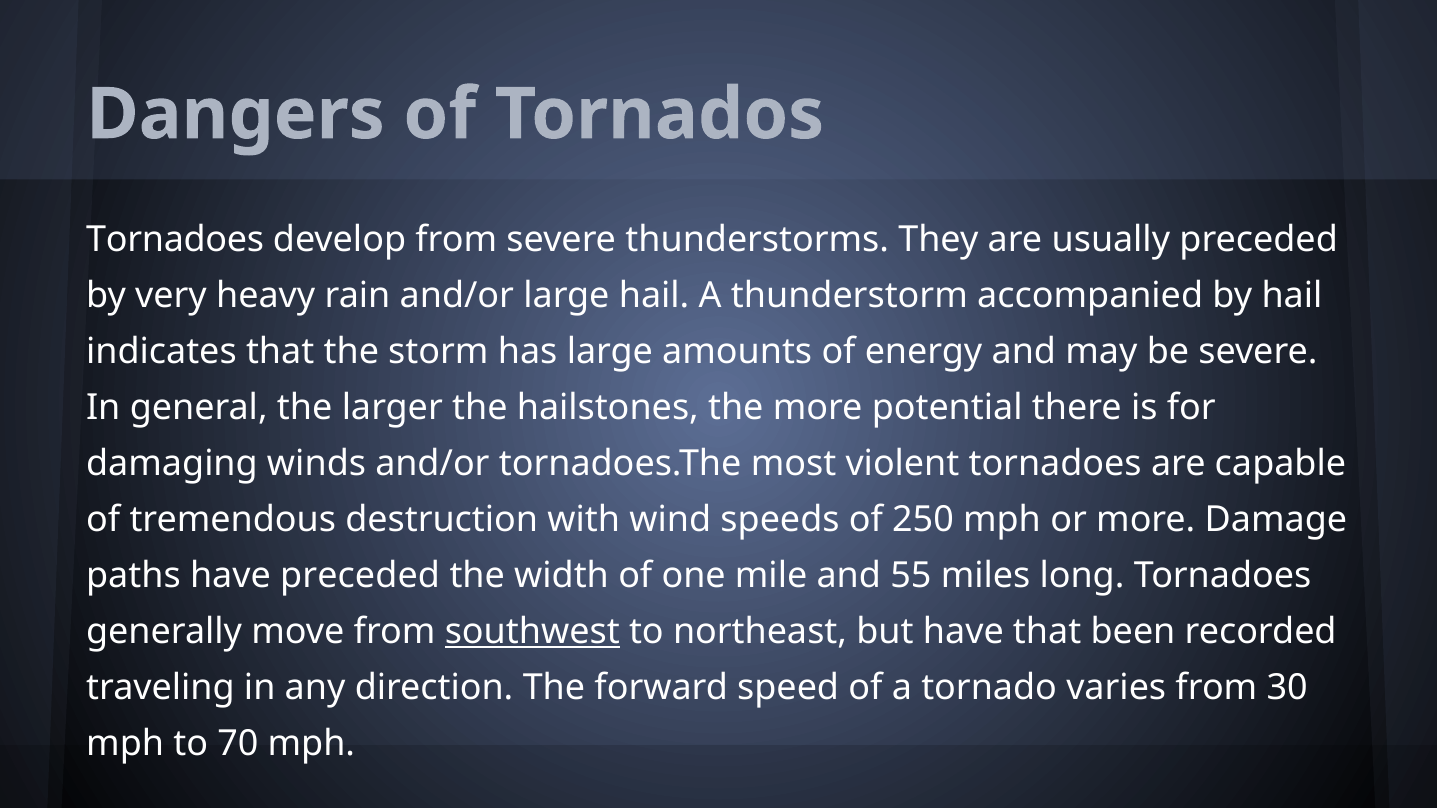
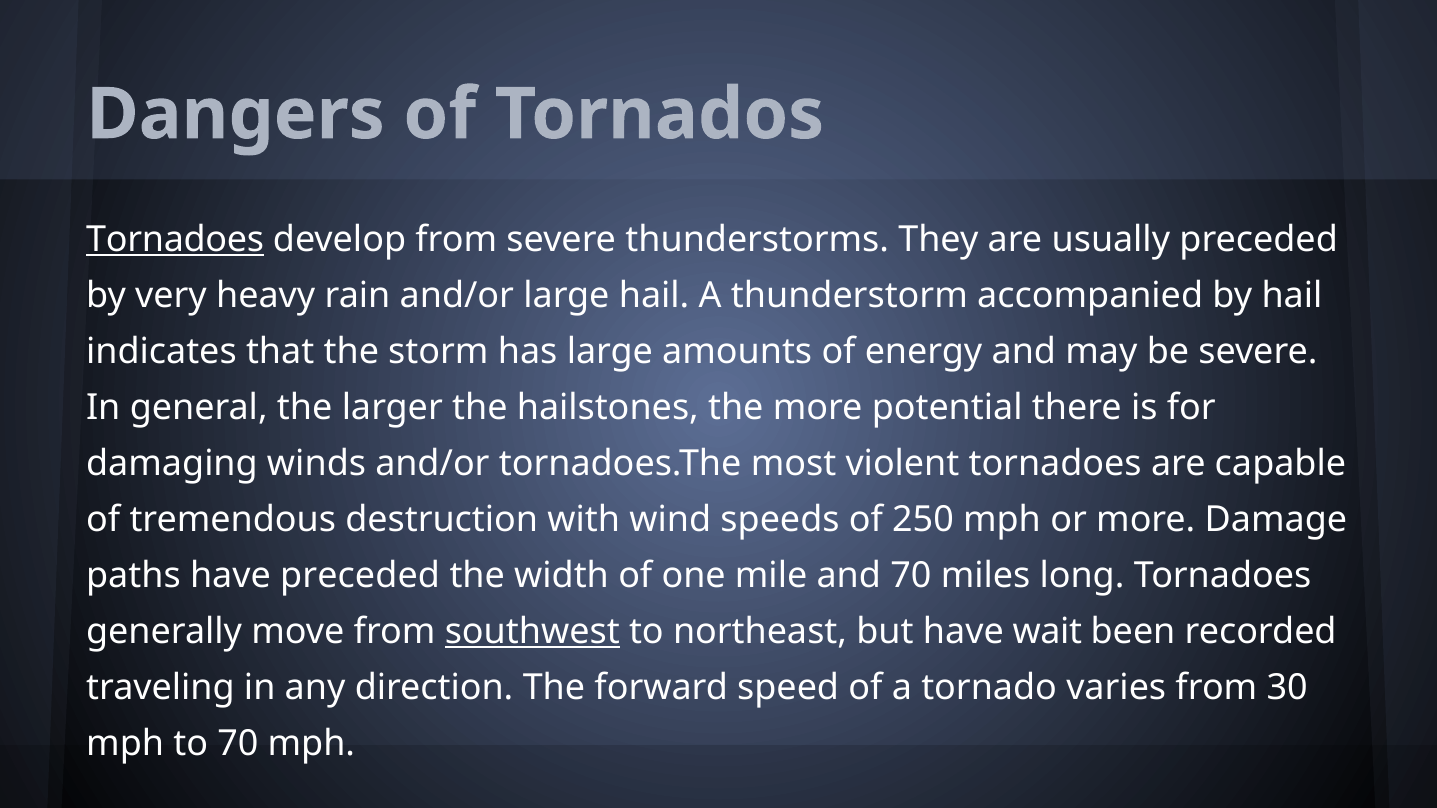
Tornadoes at (175, 240) underline: none -> present
and 55: 55 -> 70
have that: that -> wait
